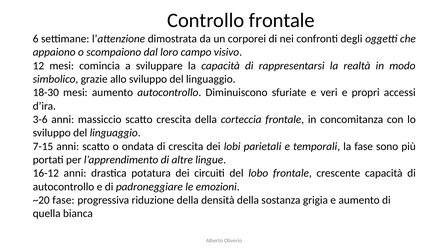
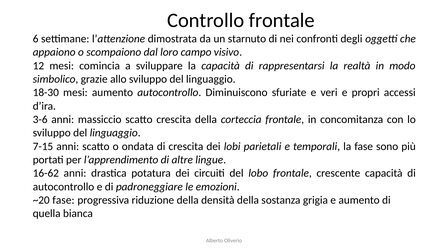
corporei: corporei -> starnuto
16-12: 16-12 -> 16-62
